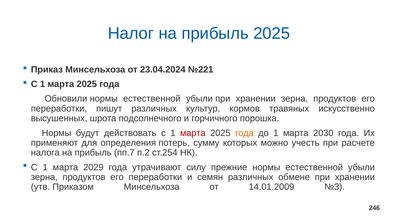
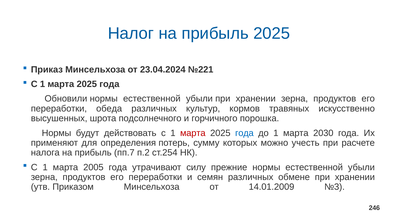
пишут: пишут -> обеда
года at (244, 133) colour: orange -> blue
2029: 2029 -> 2005
